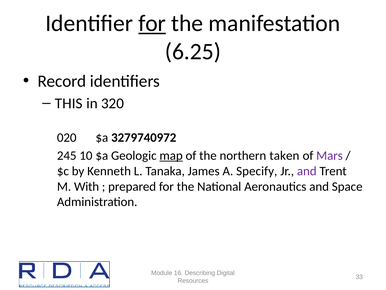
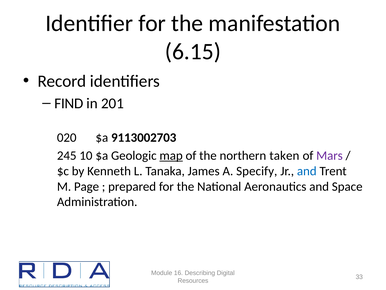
for at (152, 23) underline: present -> none
6.25: 6.25 -> 6.15
THIS: THIS -> FIND
320: 320 -> 201
3279740972: 3279740972 -> 9113002703
and at (307, 171) colour: purple -> blue
With: With -> Page
